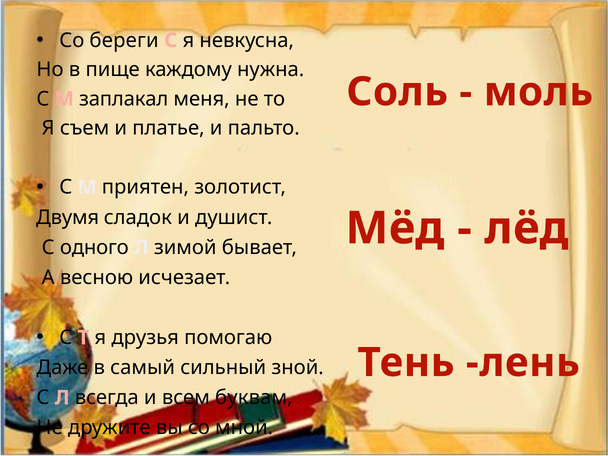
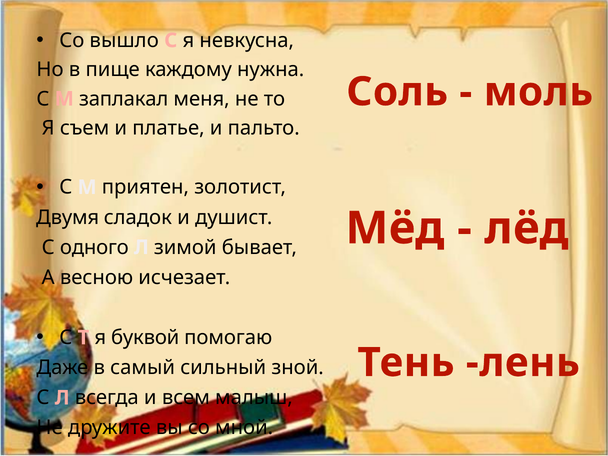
береги: береги -> вышло
друзья: друзья -> буквой
буквам: буквам -> малыш
